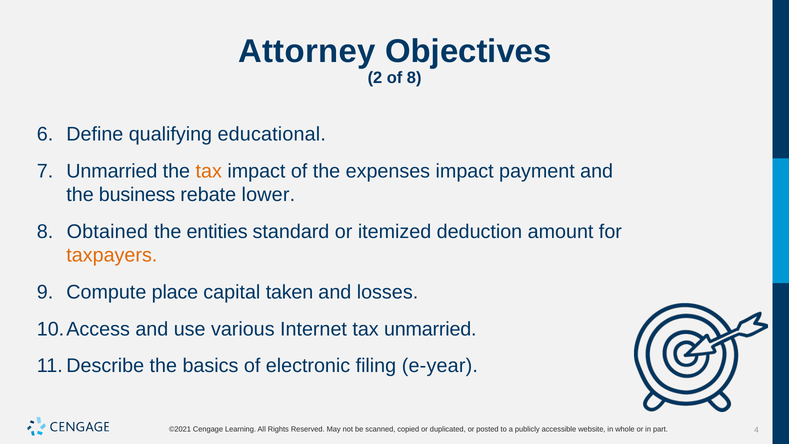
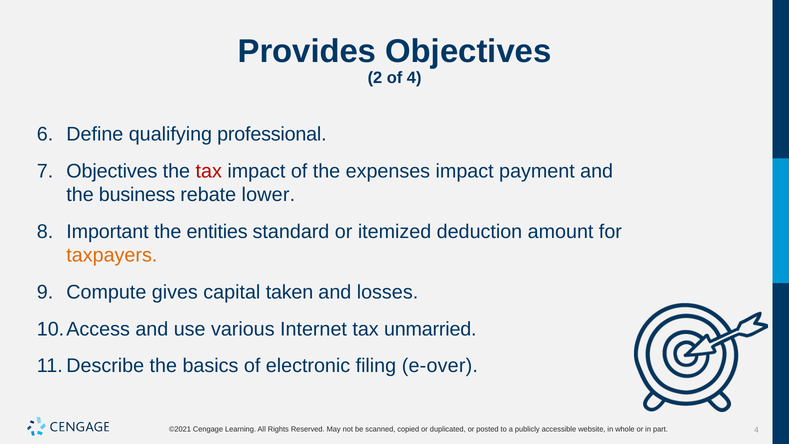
Attorney: Attorney -> Provides
of 8: 8 -> 4
educational: educational -> professional
Unmarried at (112, 171): Unmarried -> Objectives
tax at (209, 171) colour: orange -> red
Obtained: Obtained -> Important
place: place -> gives
e-year: e-year -> e-over
